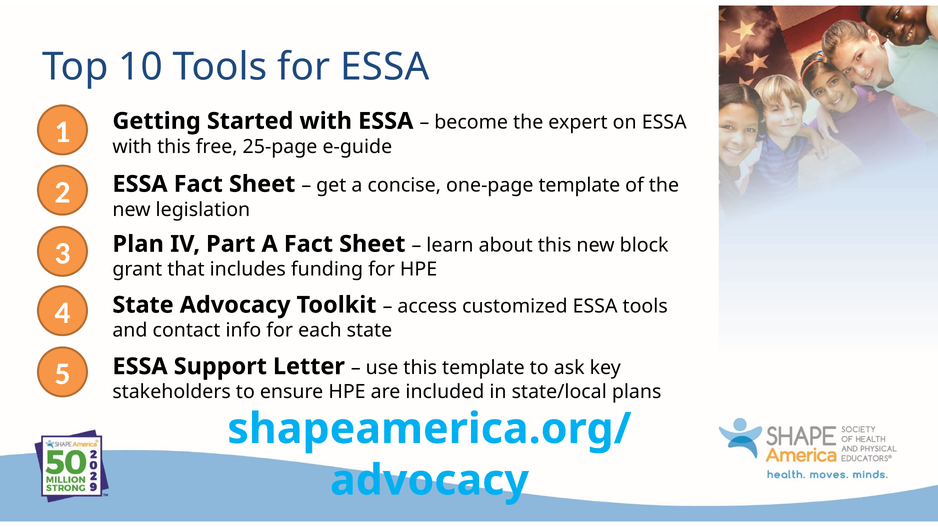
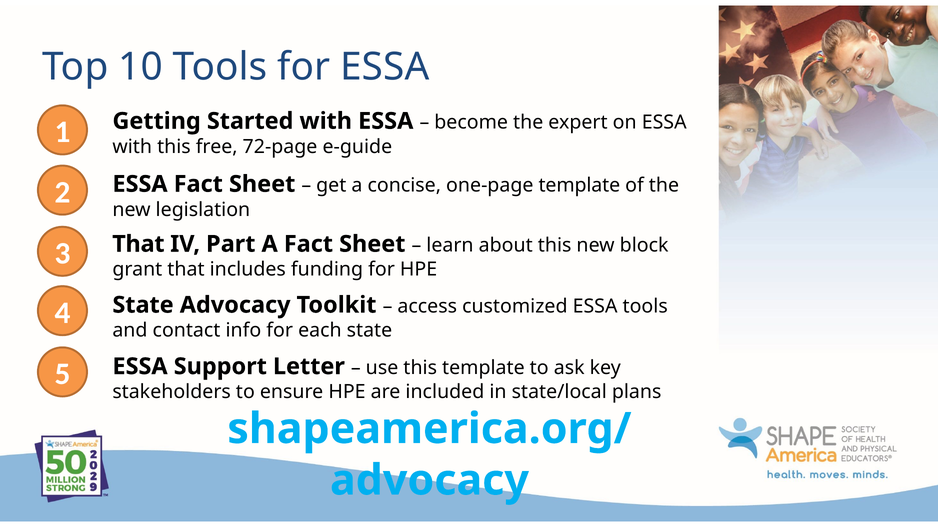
25-page: 25-page -> 72-page
Plan at (138, 244): Plan -> That
